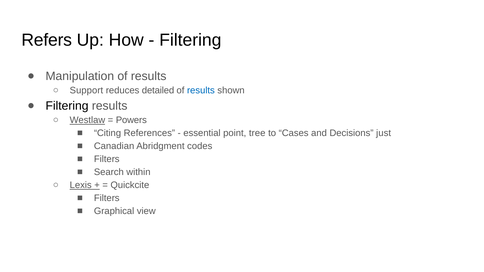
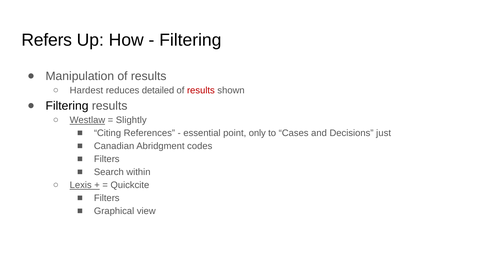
Support: Support -> Hardest
results at (201, 91) colour: blue -> red
Powers: Powers -> Slightly
tree: tree -> only
